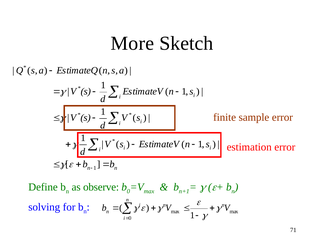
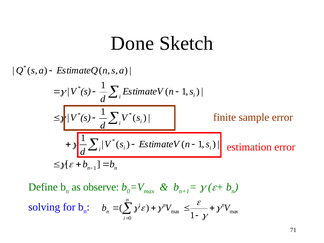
More: More -> Done
